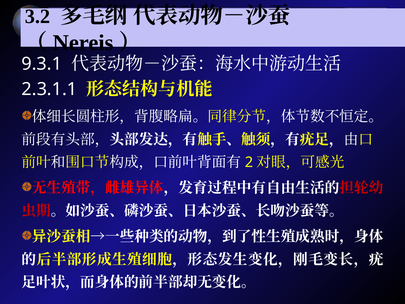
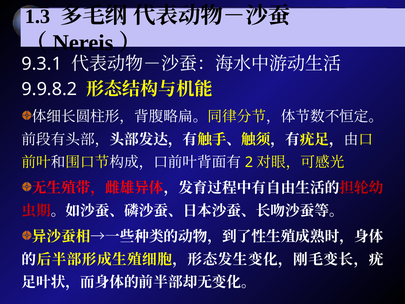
3.2: 3.2 -> 1.3
2.3.1.1: 2.3.1.1 -> 9.9.8.2
